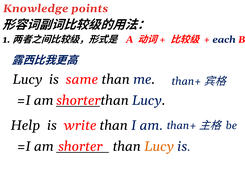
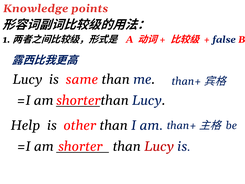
each: each -> false
write: write -> other
Lucy at (159, 146) colour: orange -> red
